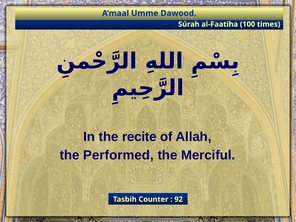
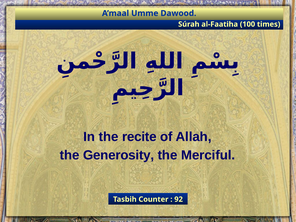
Performed: Performed -> Generosity
